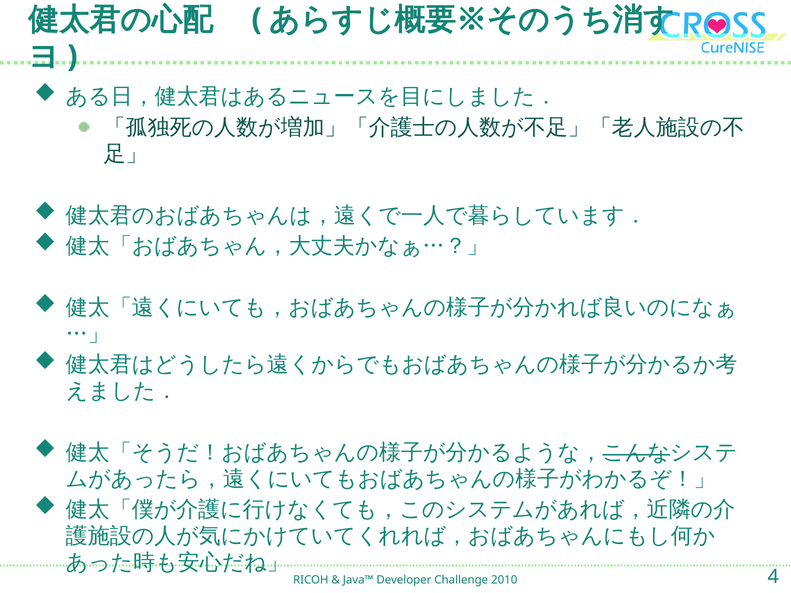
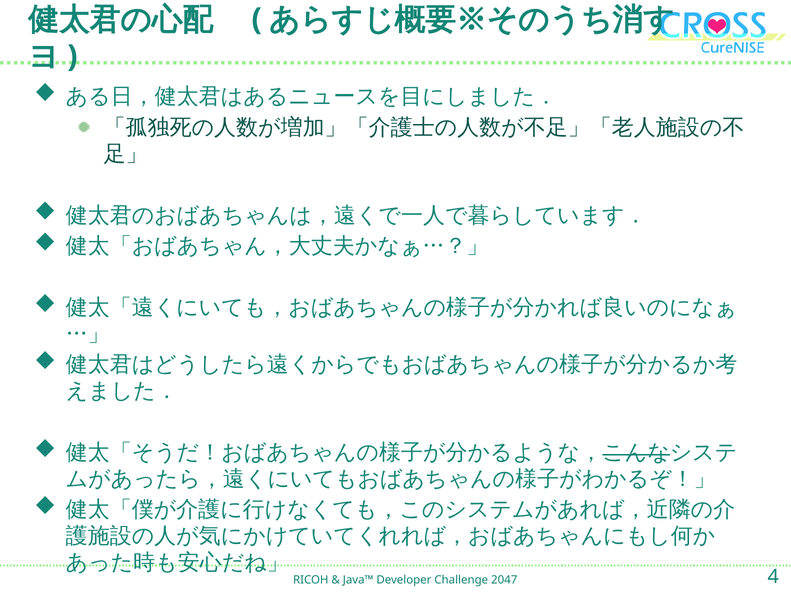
2010: 2010 -> 2047
